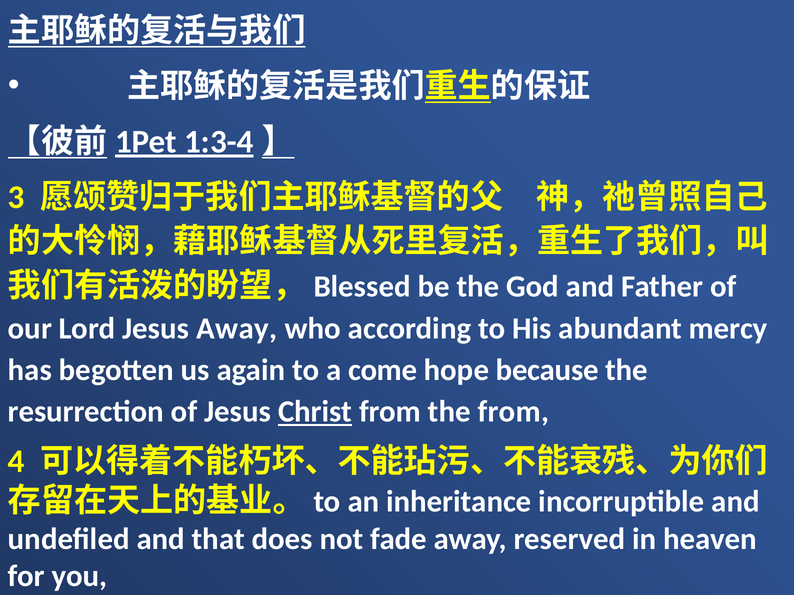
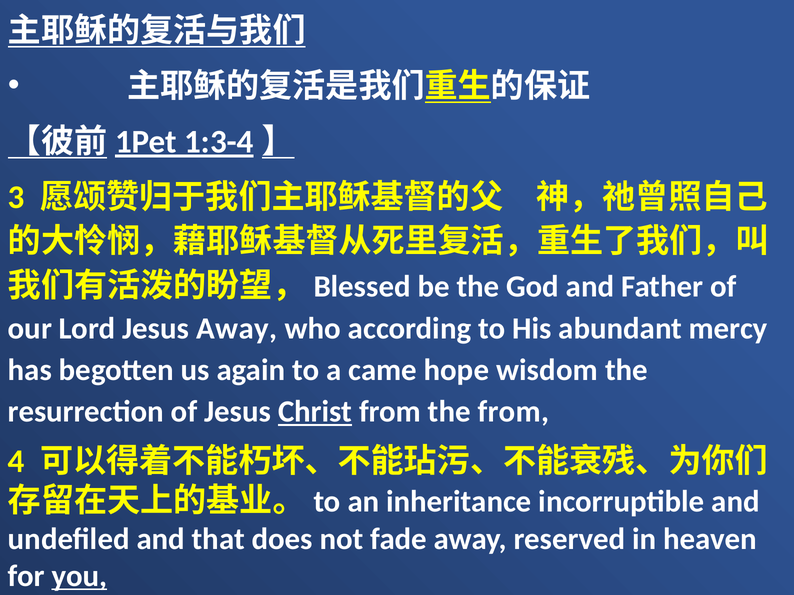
come: come -> came
because: because -> wisdom
you underline: none -> present
